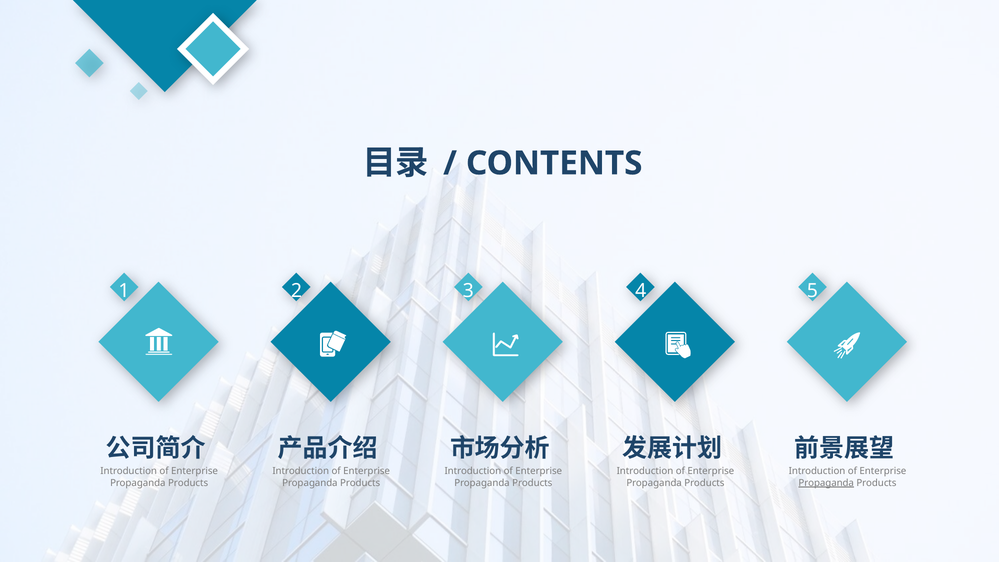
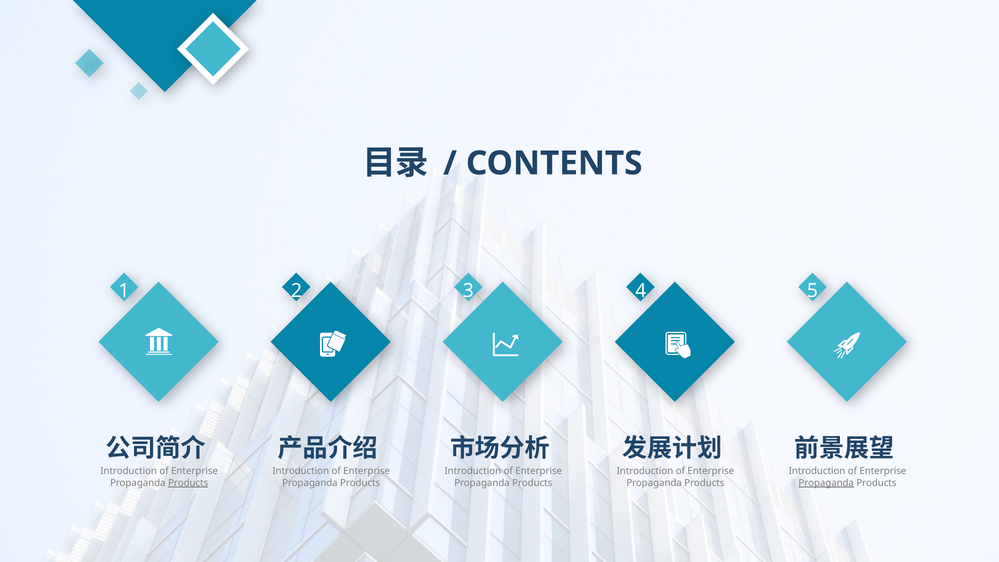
Products at (188, 483) underline: none -> present
